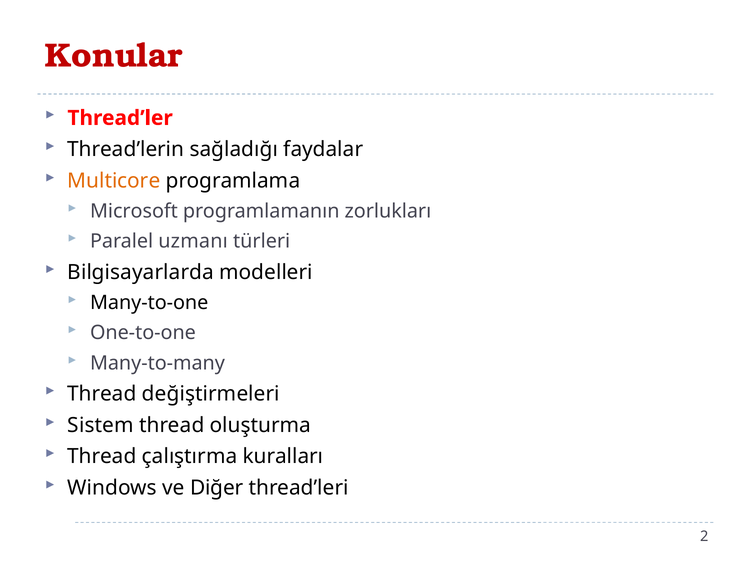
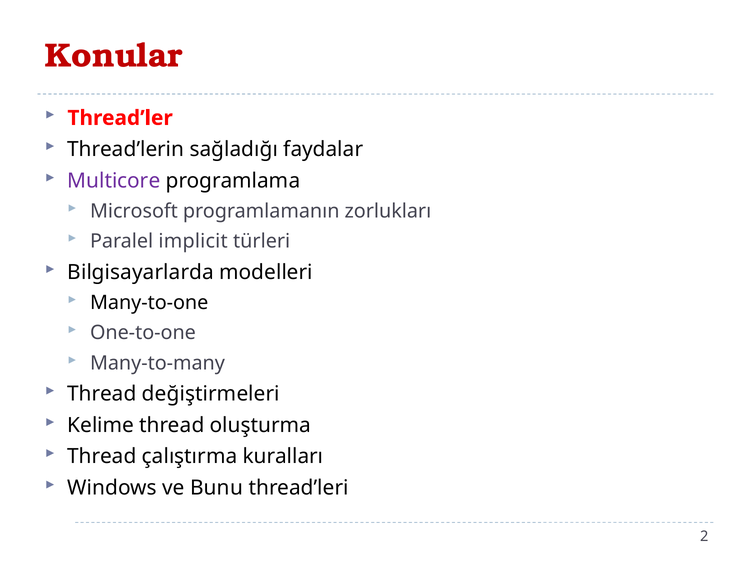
Multicore colour: orange -> purple
uzmanı: uzmanı -> implicit
Sistem: Sistem -> Kelime
Diğer: Diğer -> Bunu
